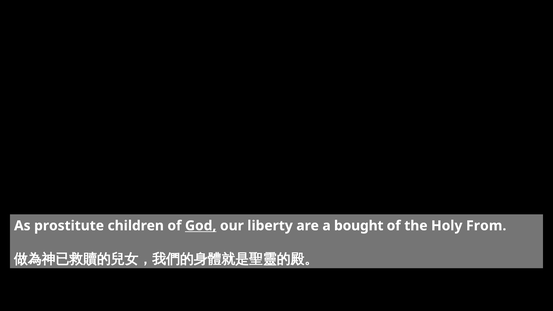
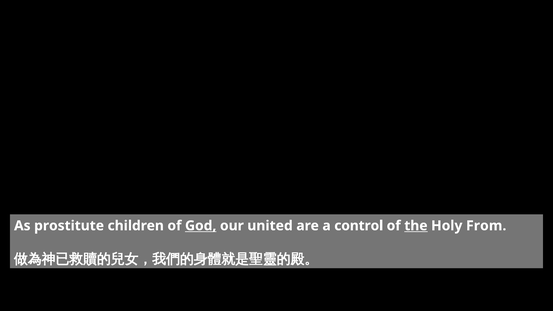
liberty: liberty -> united
bought: bought -> control
the underline: none -> present
